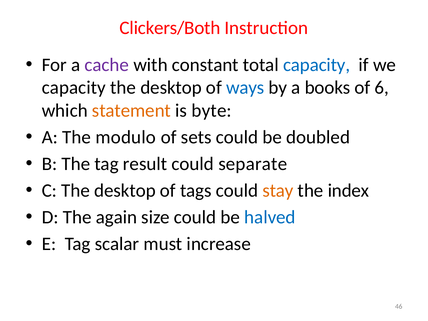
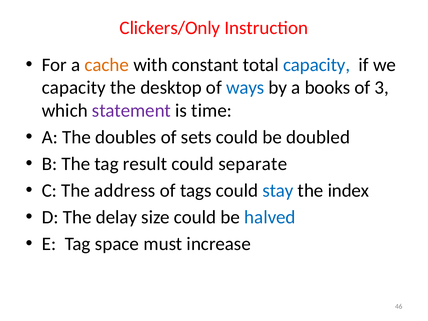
Clickers/Both: Clickers/Both -> Clickers/Only
cache colour: purple -> orange
6: 6 -> 3
statement colour: orange -> purple
byte: byte -> time
modulo: modulo -> doubles
C The desktop: desktop -> address
stay colour: orange -> blue
again: again -> delay
scalar: scalar -> space
